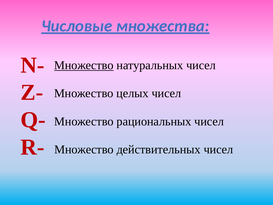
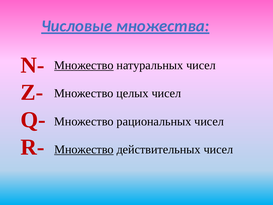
Множество at (84, 149) underline: none -> present
